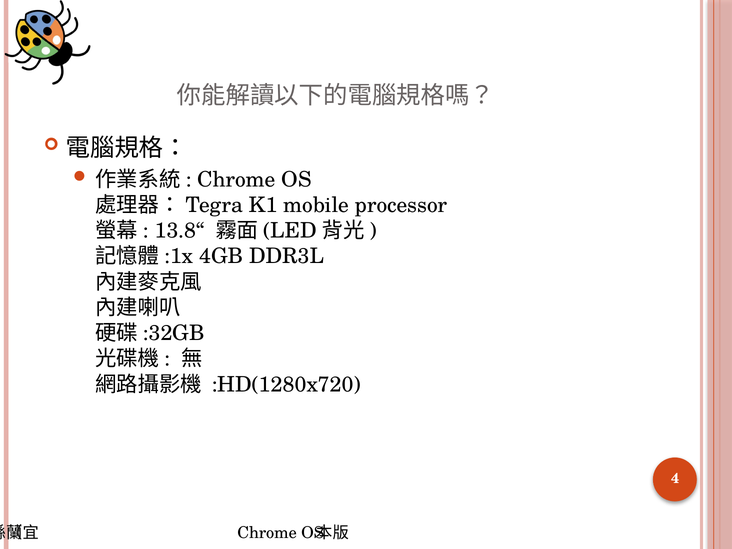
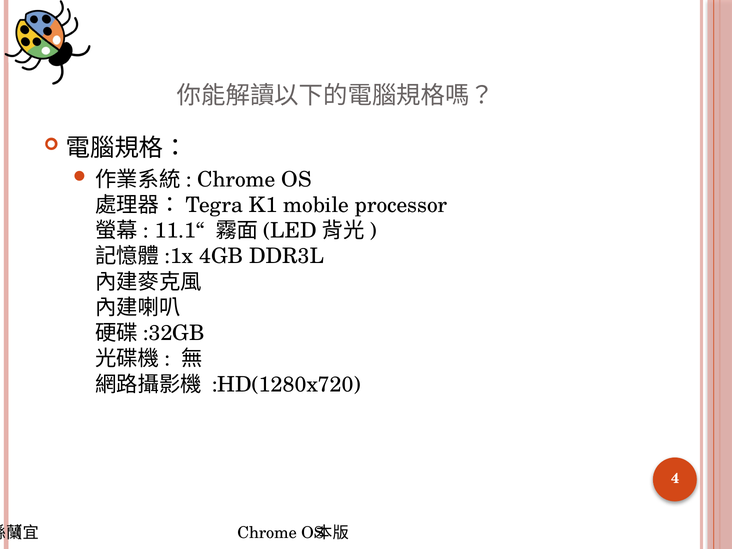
13.8“: 13.8“ -> 11.1“
